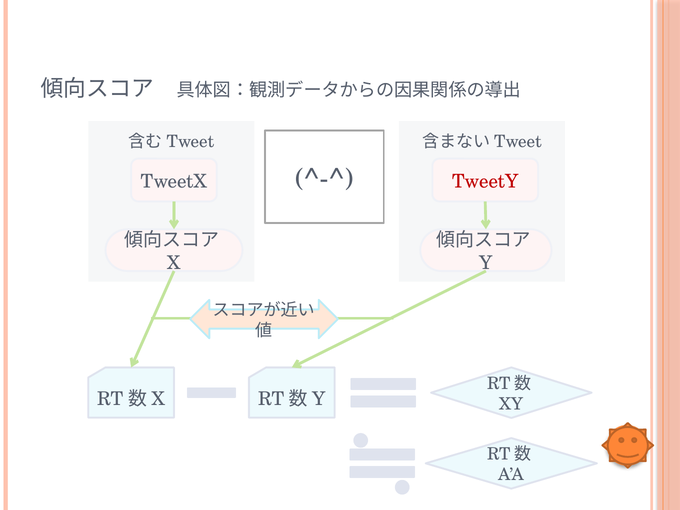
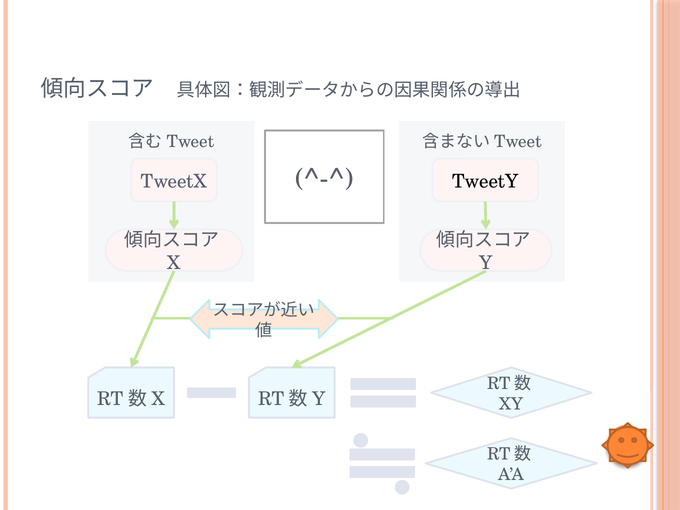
TweetY colour: red -> black
